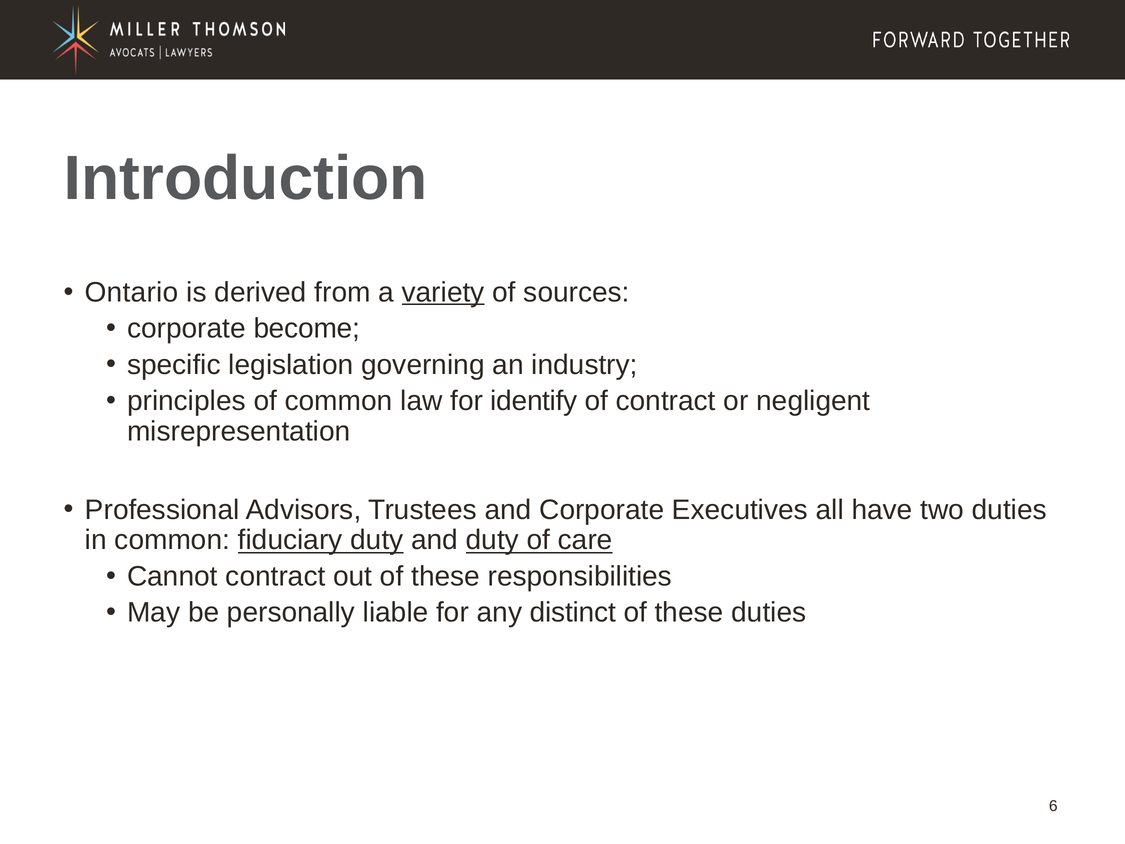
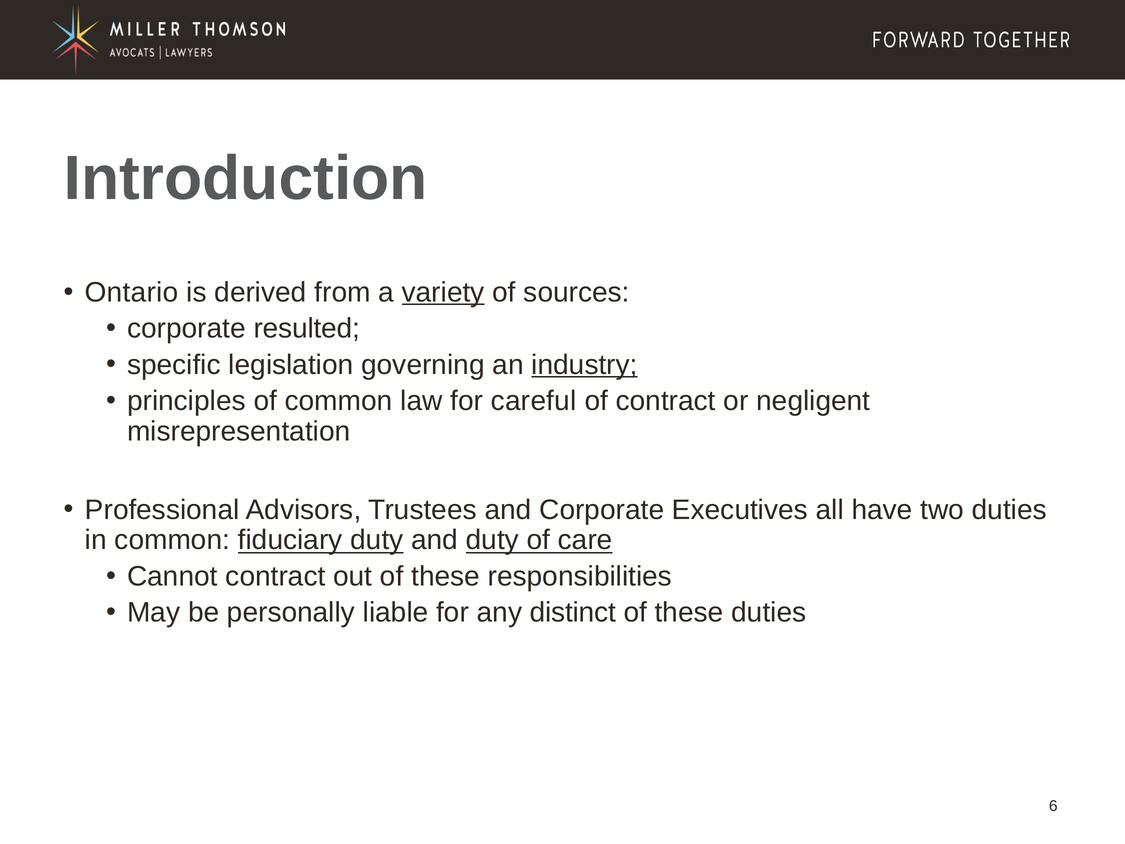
become: become -> resulted
industry underline: none -> present
identify: identify -> careful
